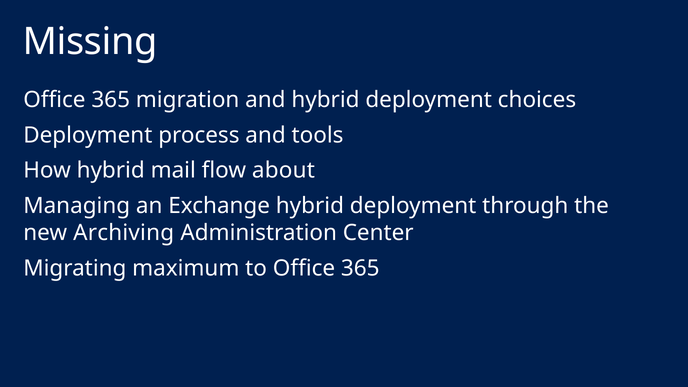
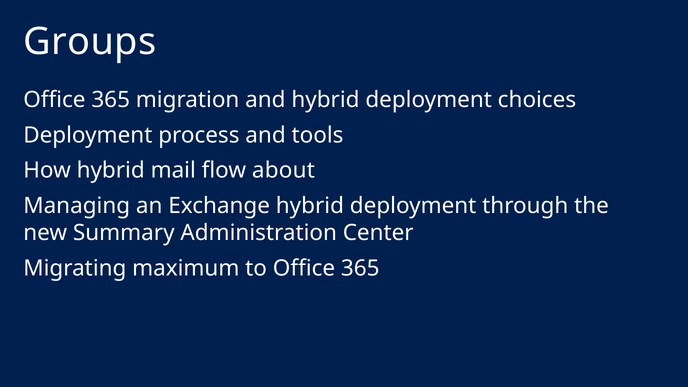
Missing: Missing -> Groups
Archiving: Archiving -> Summary
